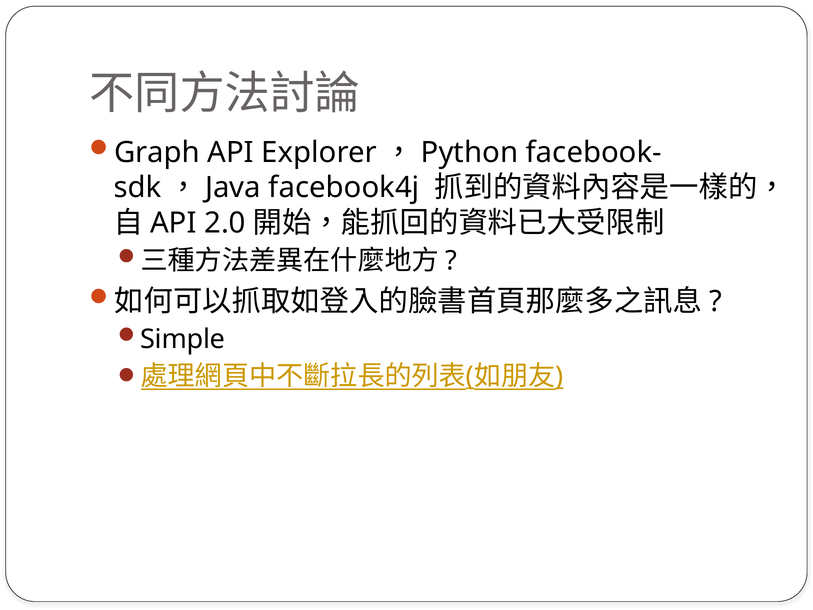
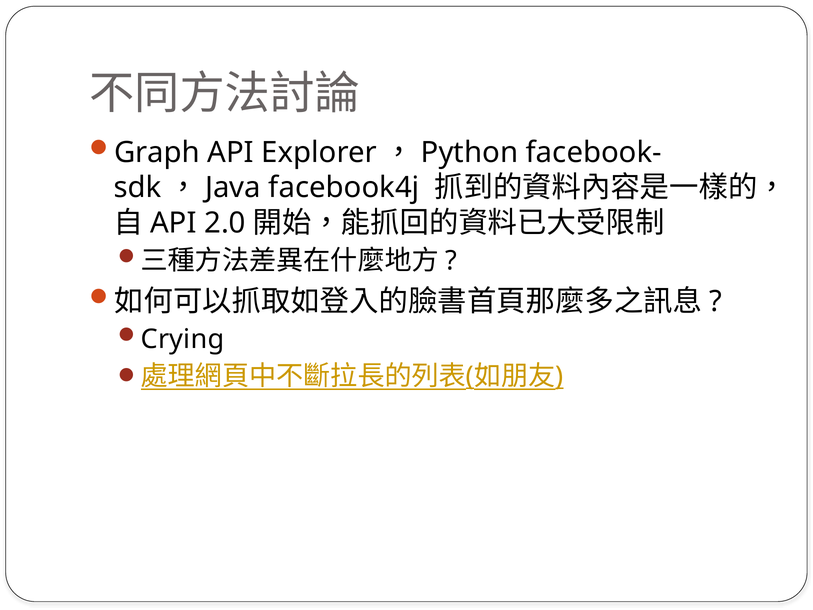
Simple: Simple -> Crying
